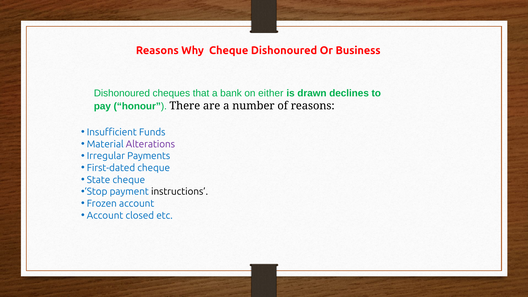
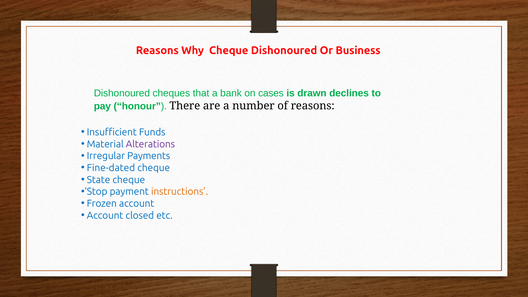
either: either -> cases
First-dated: First-dated -> Fine-dated
instructions colour: black -> orange
